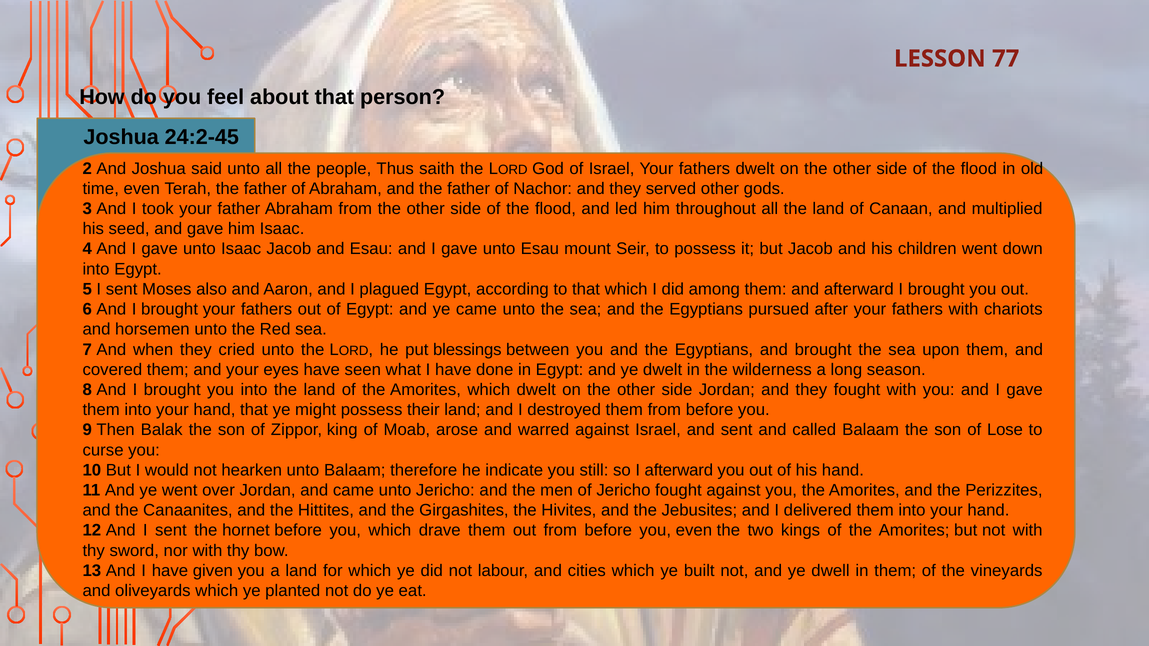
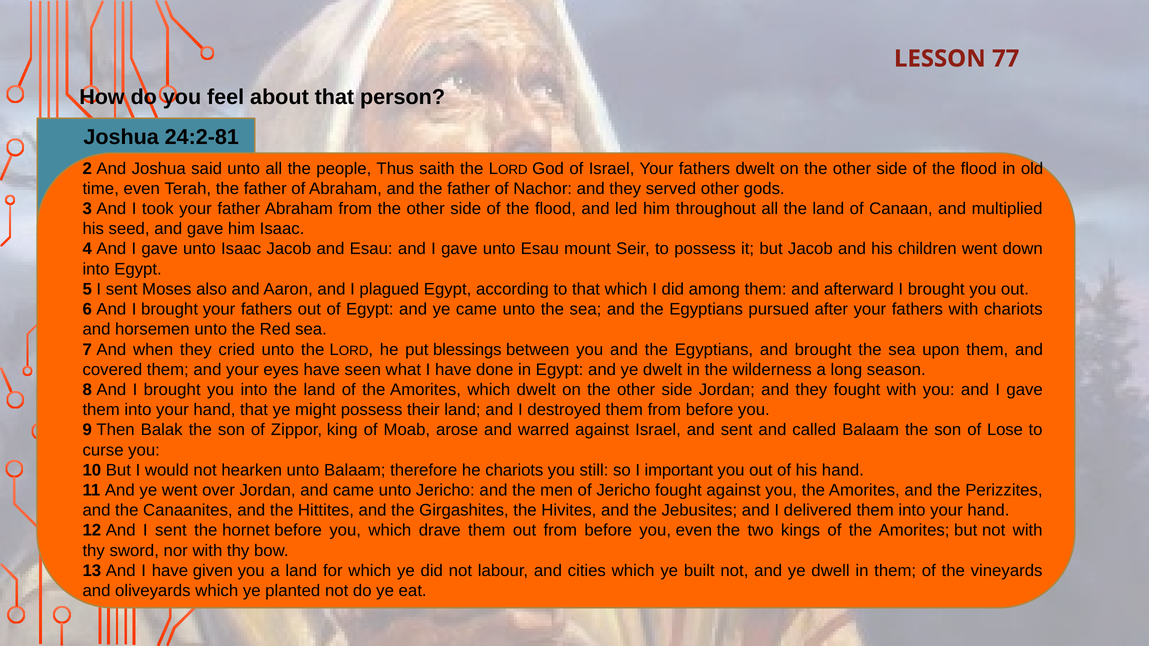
24:2-45: 24:2-45 -> 24:2-81
he indicate: indicate -> chariots
I afterward: afterward -> important
